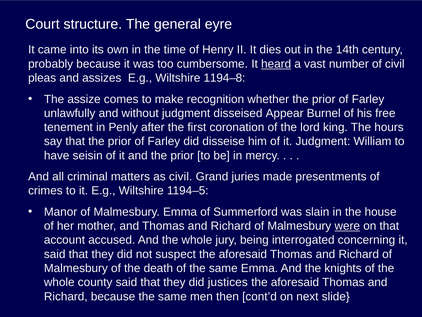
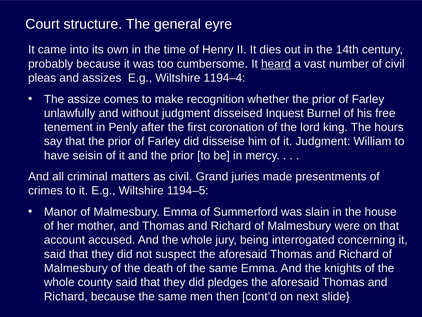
1194–8: 1194–8 -> 1194–4
Appear: Appear -> Inquest
were underline: present -> none
justices: justices -> pledges
